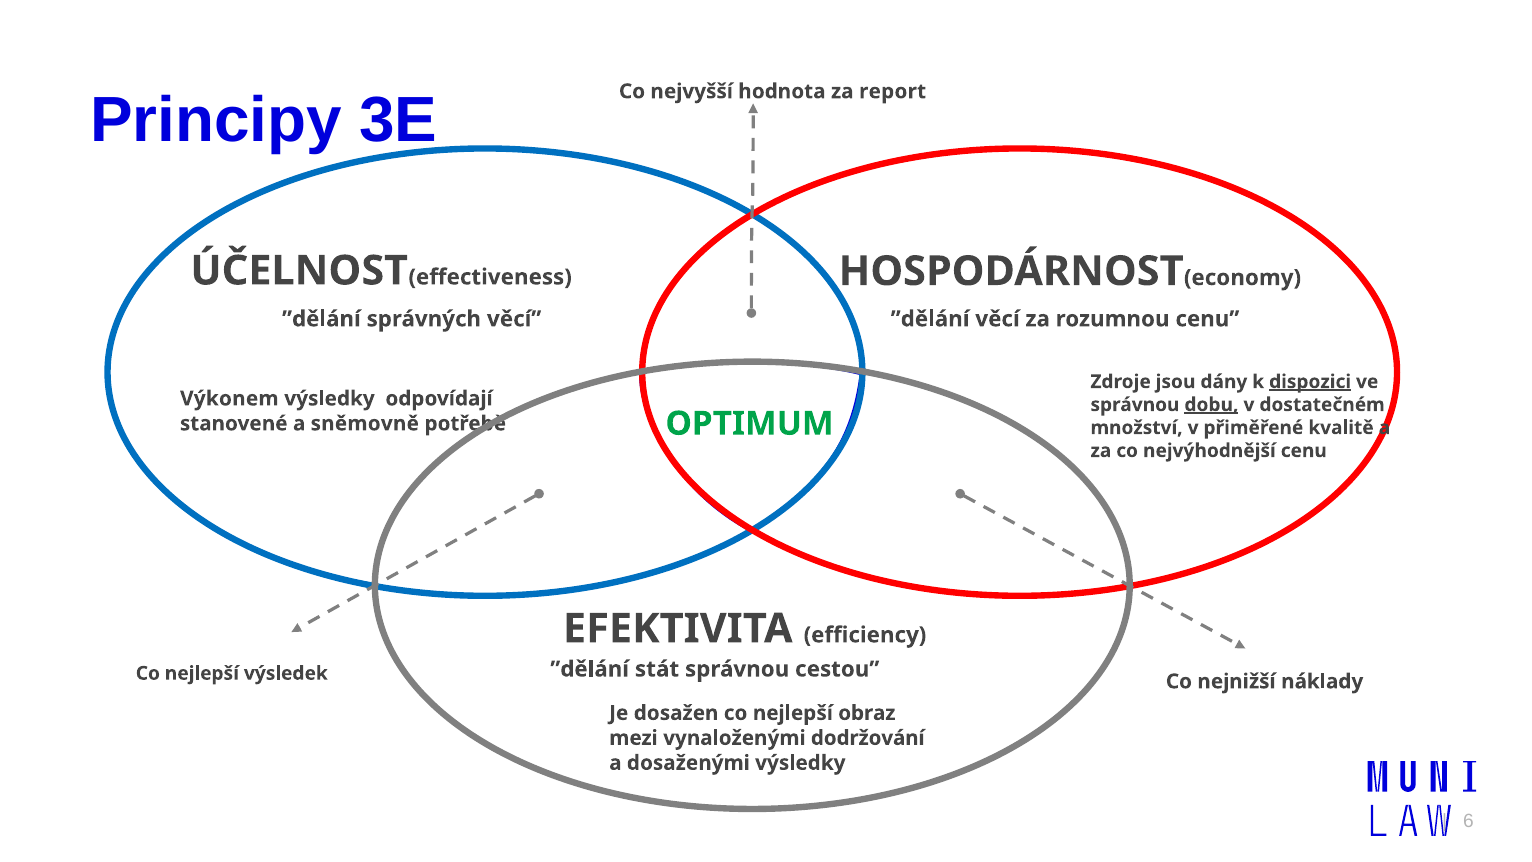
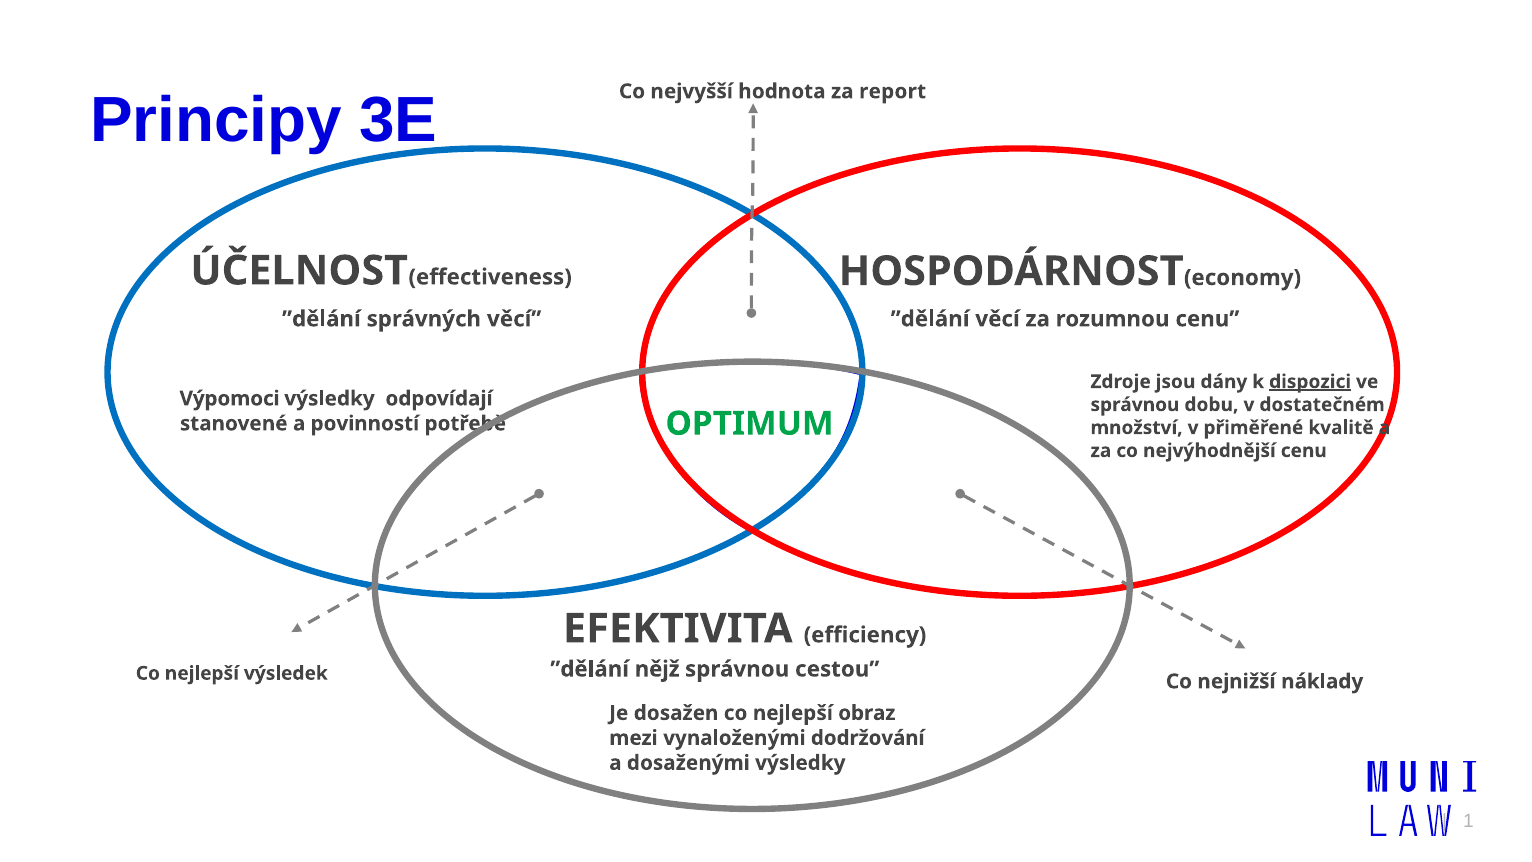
Výkonem: Výkonem -> Výpomoci
dobu underline: present -> none
sněmovně: sněmovně -> povinností
stát: stát -> nějž
6: 6 -> 1
